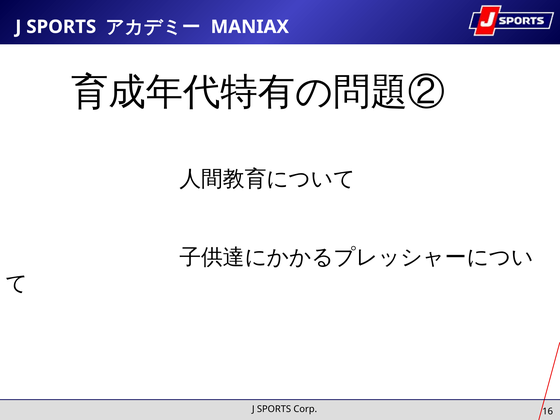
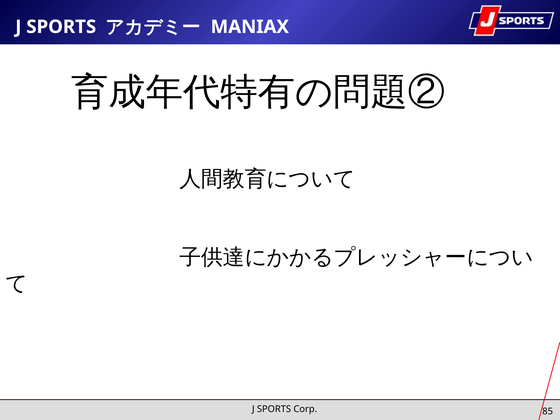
16: 16 -> 85
